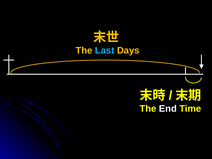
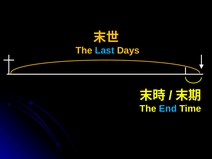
End colour: white -> light blue
